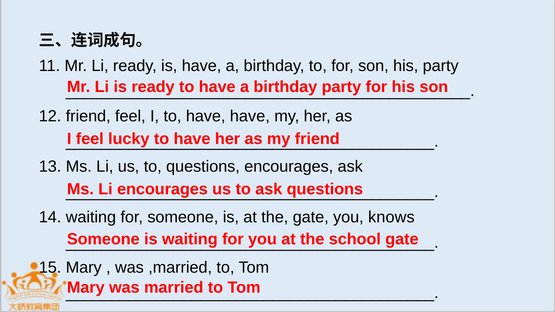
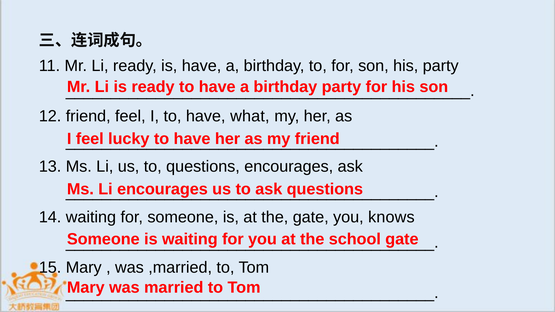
have have: have -> what
